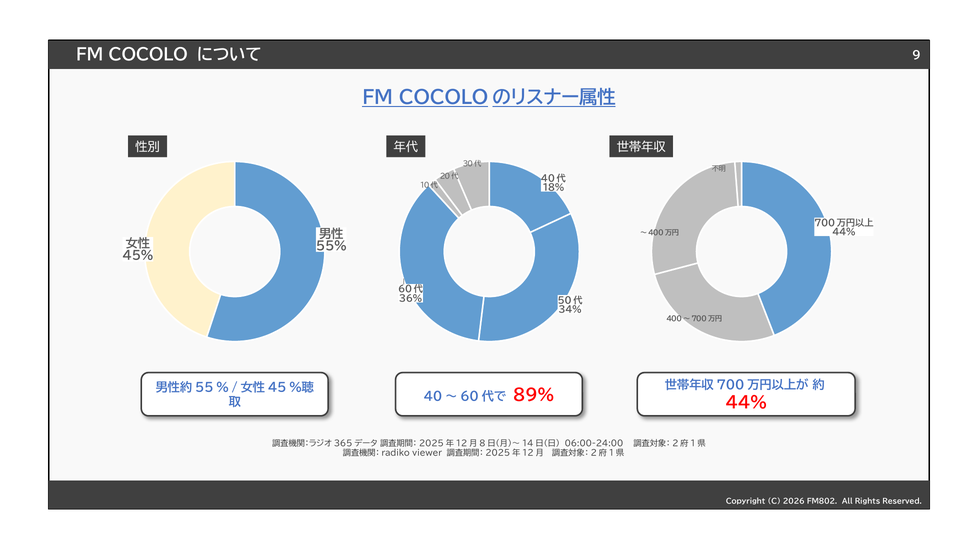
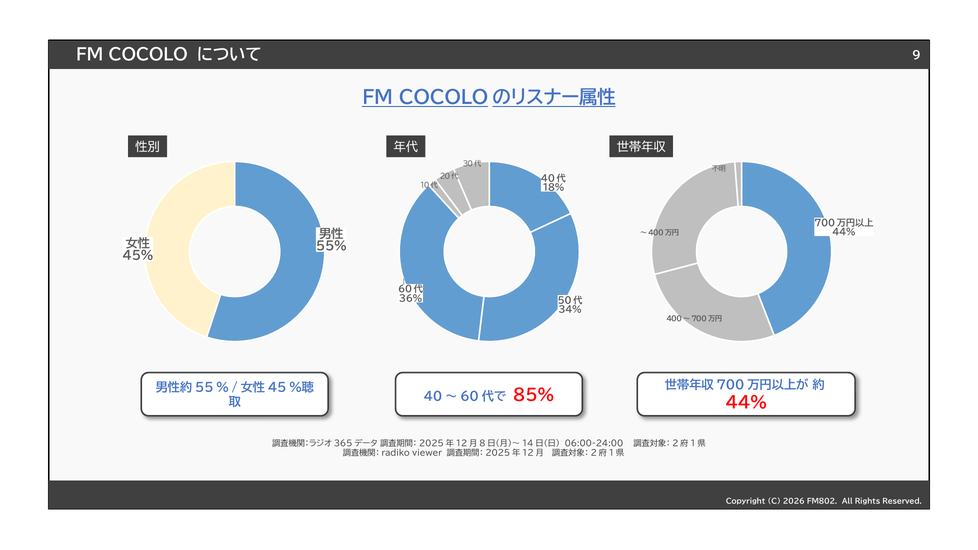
89%: 89% -> 85%
